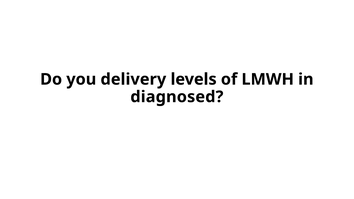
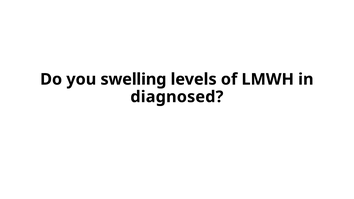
delivery: delivery -> swelling
